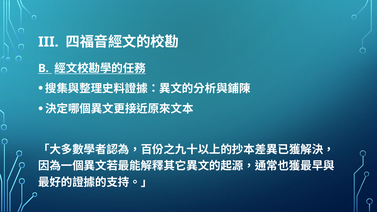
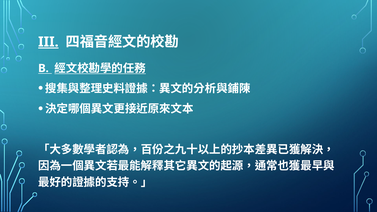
III underline: none -> present
